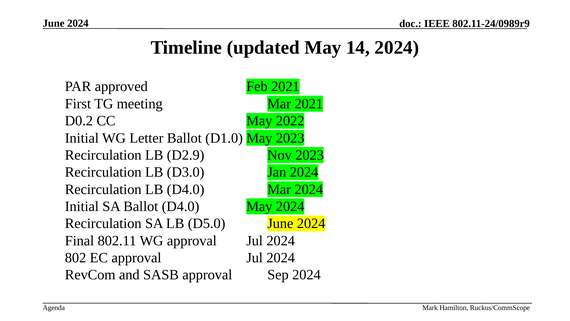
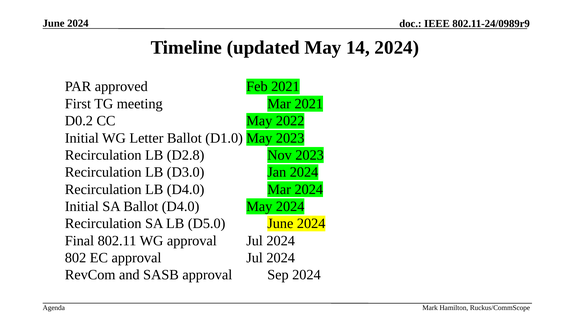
D2.9: D2.9 -> D2.8
